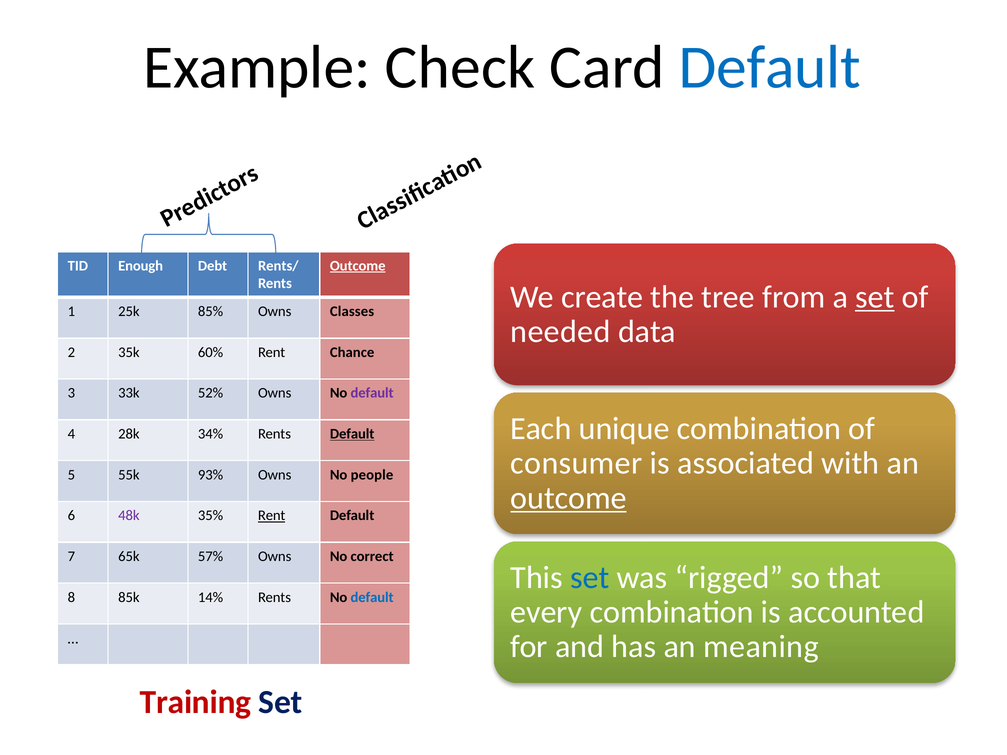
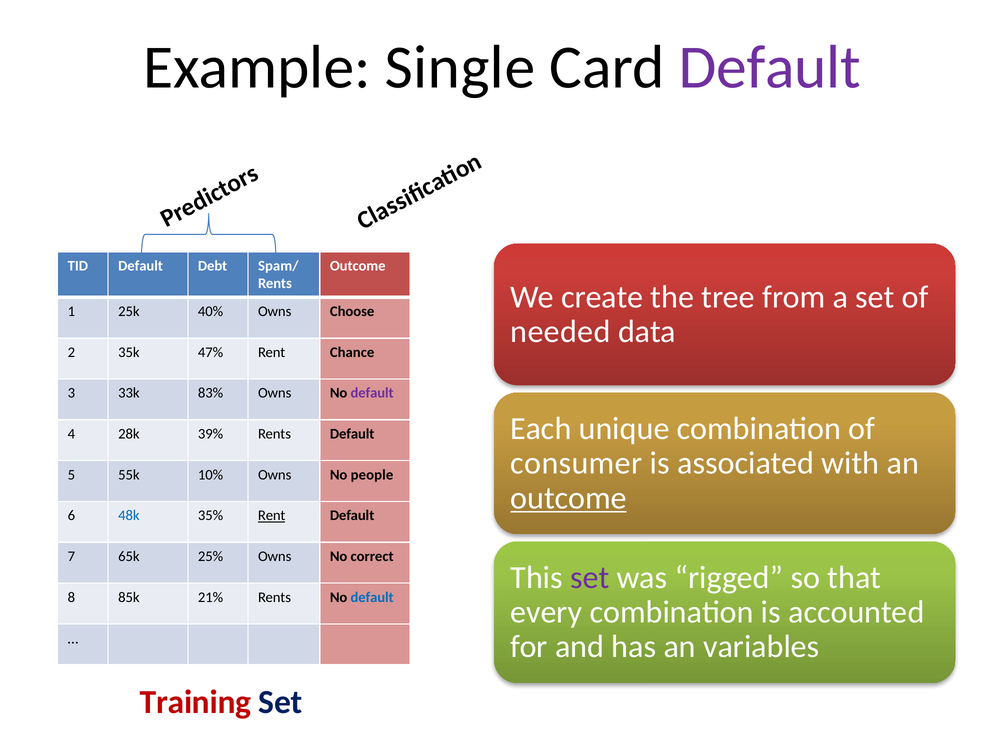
Check: Check -> Single
Default at (770, 67) colour: blue -> purple
TID Enough: Enough -> Default
Rents/: Rents/ -> Spam/
Outcome at (358, 266) underline: present -> none
set at (875, 297) underline: present -> none
85%: 85% -> 40%
Classes: Classes -> Choose
60%: 60% -> 47%
52%: 52% -> 83%
34%: 34% -> 39%
Default at (352, 434) underline: present -> none
93%: 93% -> 10%
48k colour: purple -> blue
57%: 57% -> 25%
set at (590, 578) colour: blue -> purple
14%: 14% -> 21%
meaning: meaning -> variables
